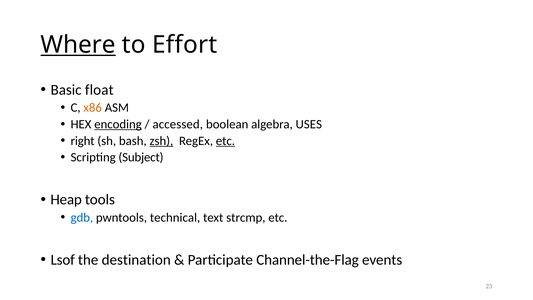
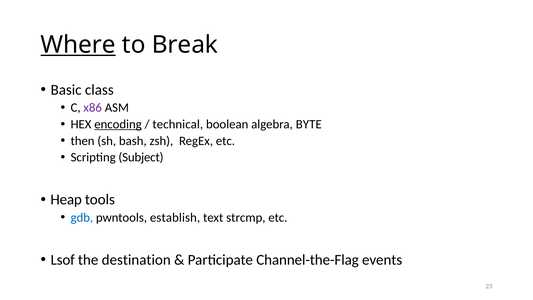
Effort: Effort -> Break
float: float -> class
x86 colour: orange -> purple
accessed: accessed -> technical
USES: USES -> BYTE
right: right -> then
zsh underline: present -> none
etc at (225, 141) underline: present -> none
technical: technical -> establish
